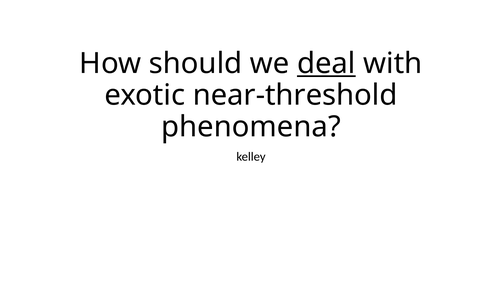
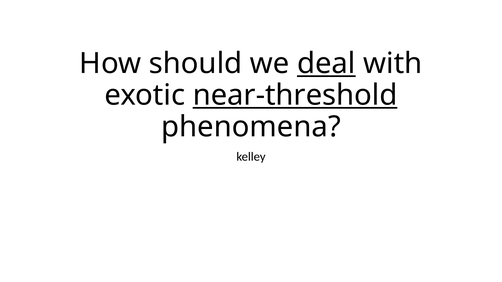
near-threshold underline: none -> present
